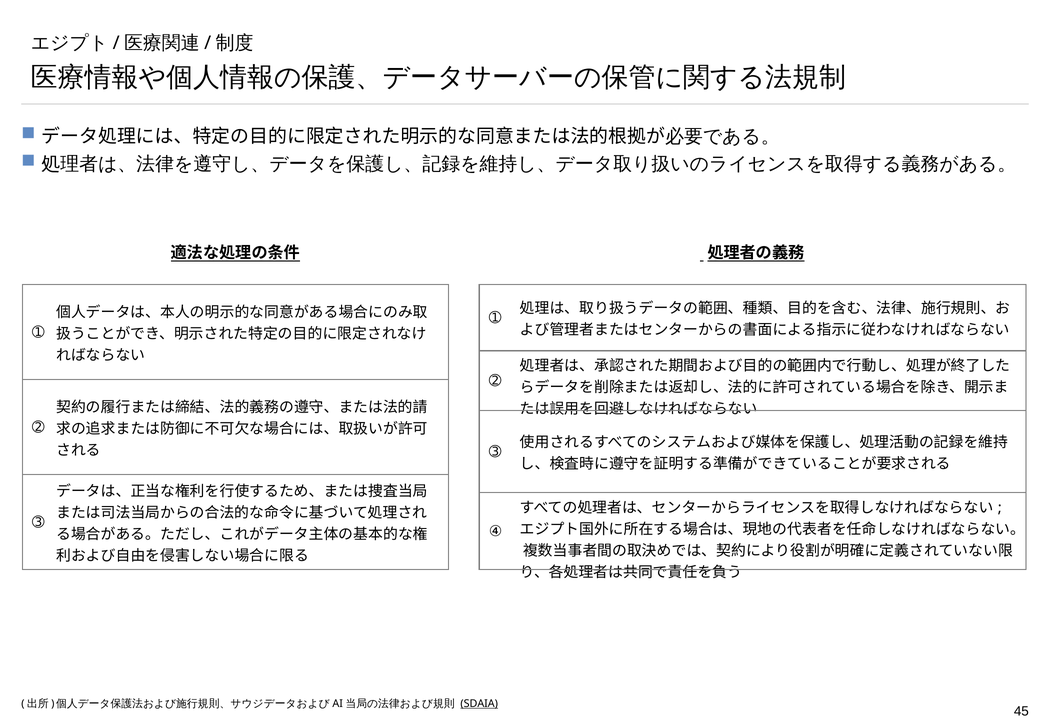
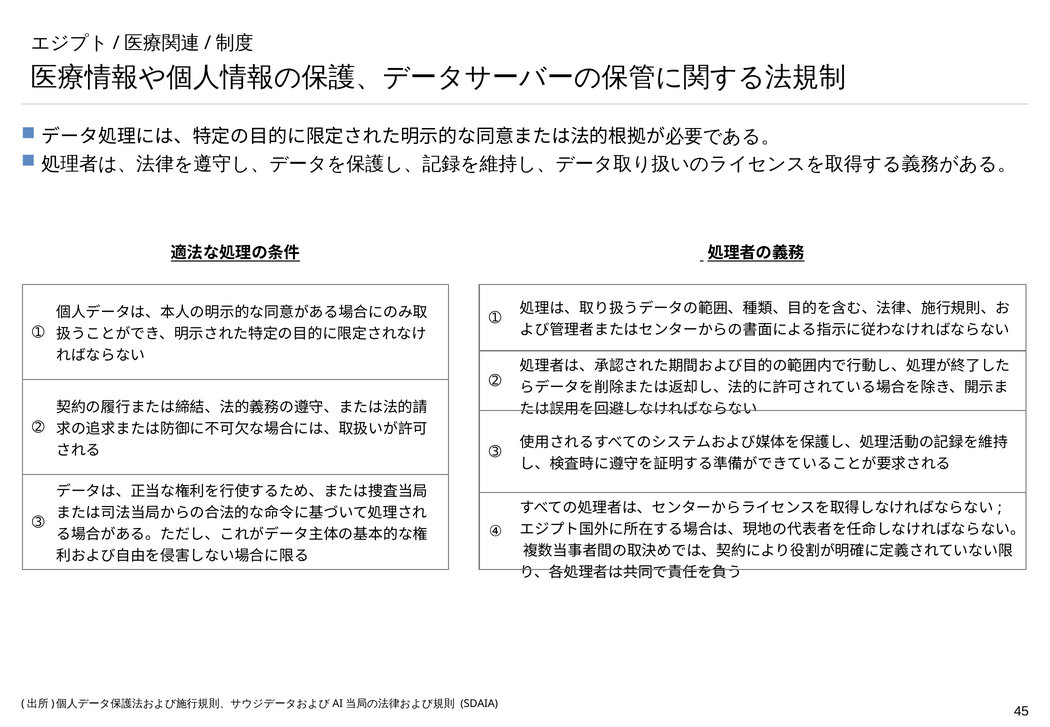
SDAIA underline: present -> none
